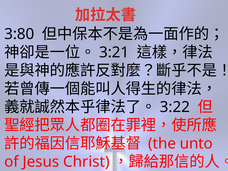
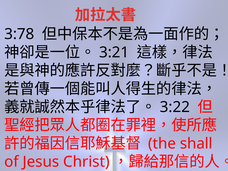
3:80: 3:80 -> 3:78
unto: unto -> shall
